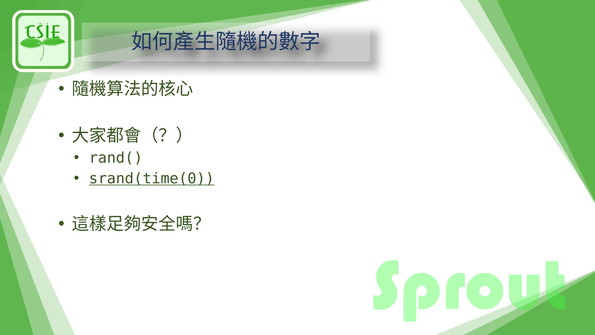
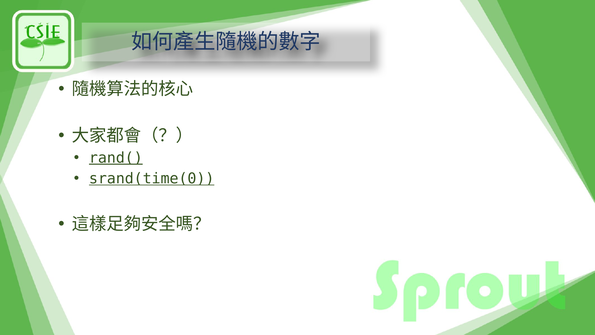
rand( underline: none -> present
